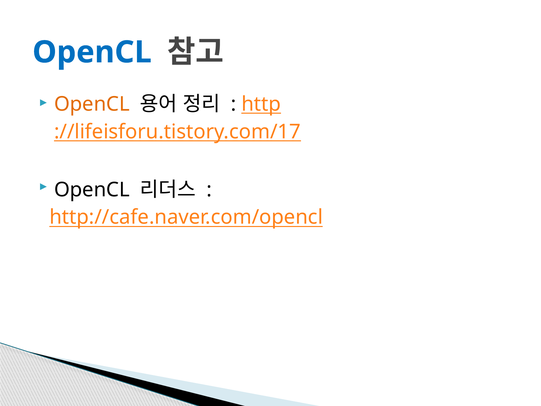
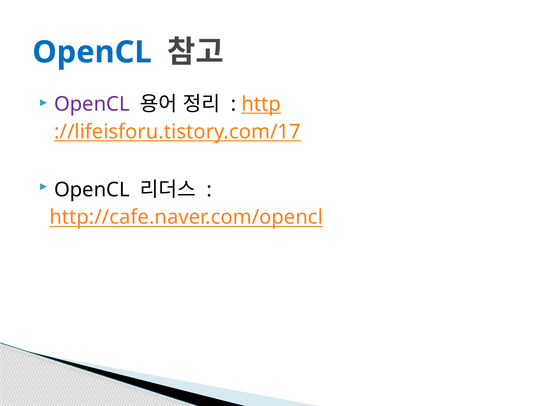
OpenCL at (92, 104) colour: orange -> purple
